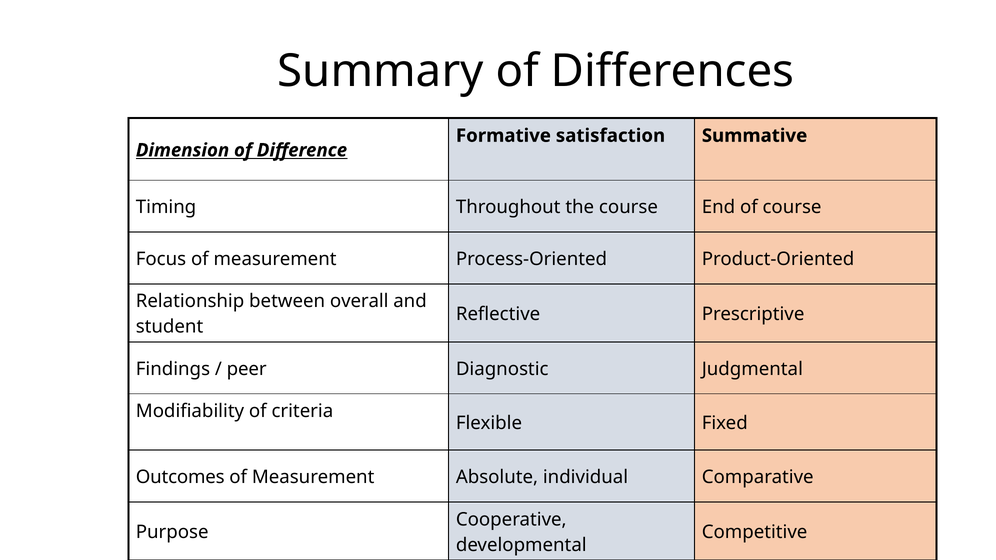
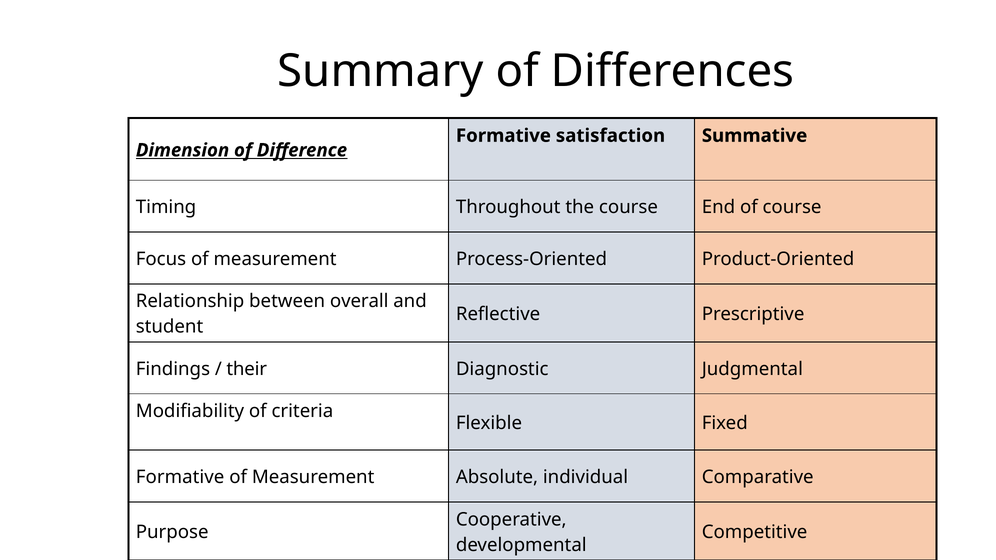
peer: peer -> their
Outcomes at (180, 477): Outcomes -> Formative
